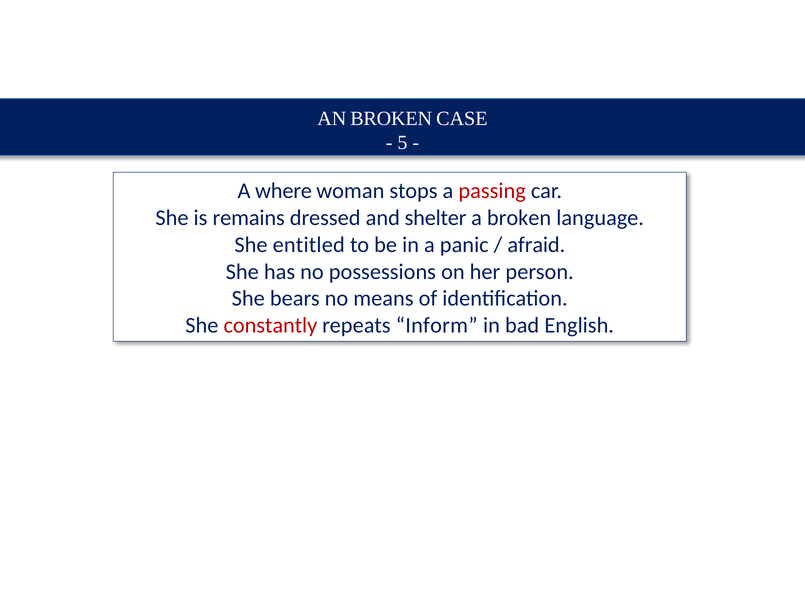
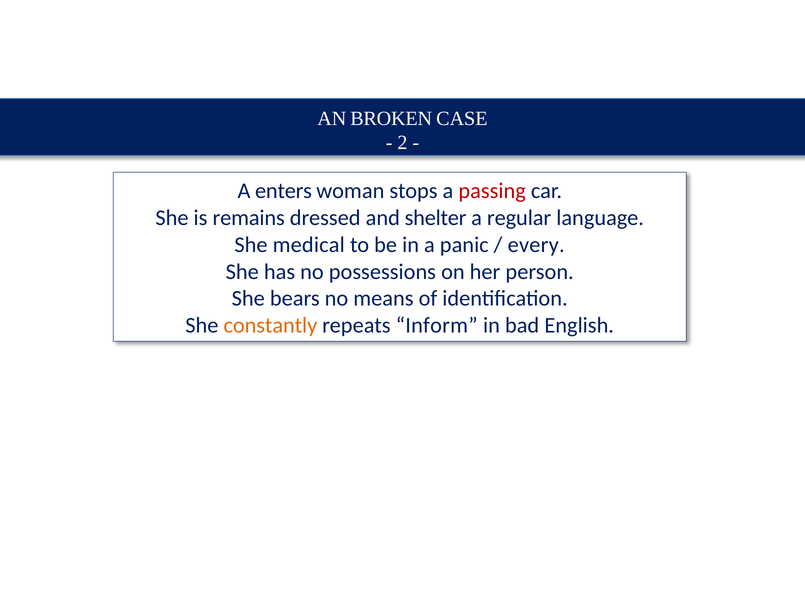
5: 5 -> 2
where: where -> enters
a broken: broken -> regular
entitled: entitled -> medical
afraid: afraid -> every
constantly colour: red -> orange
